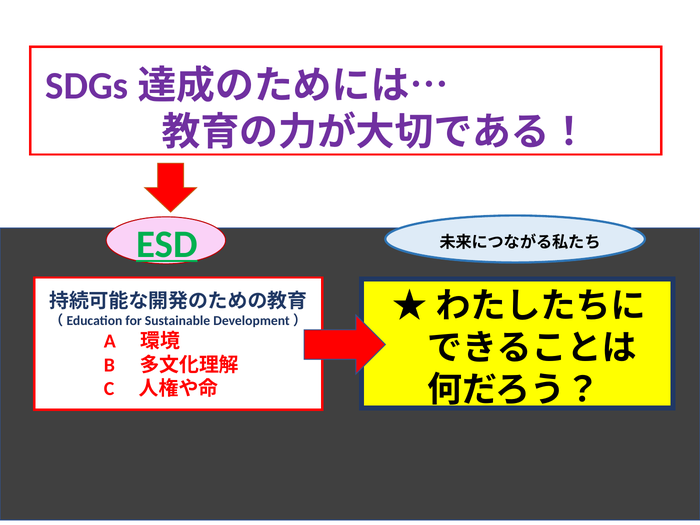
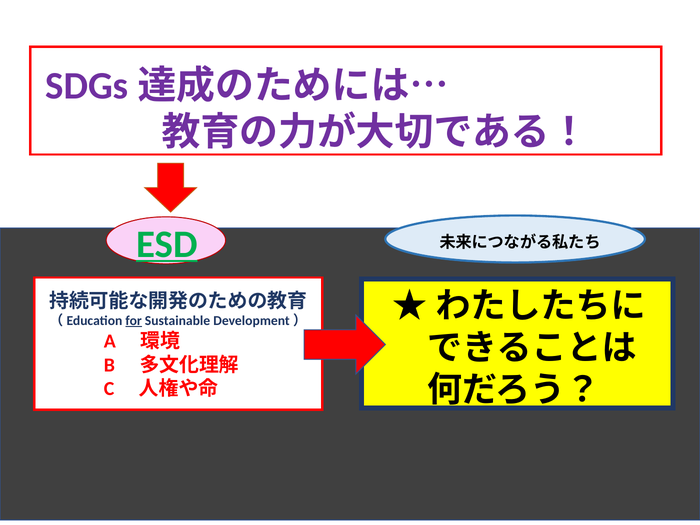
for underline: none -> present
